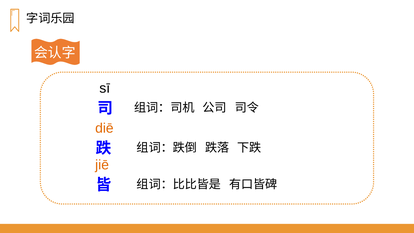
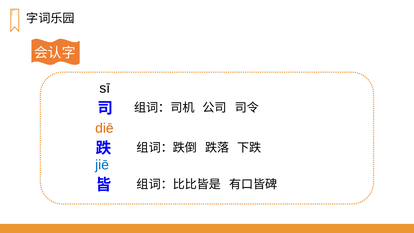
jiē colour: orange -> blue
